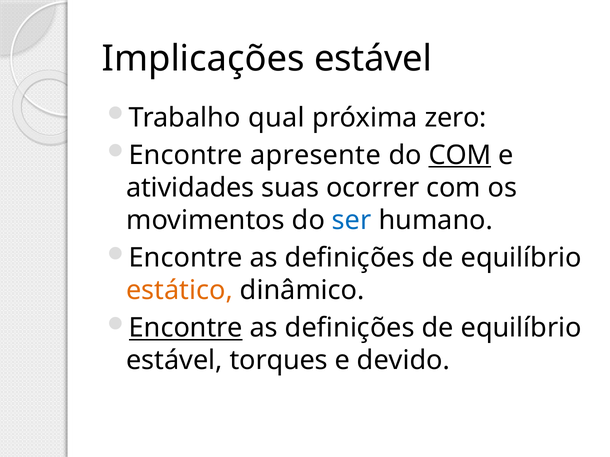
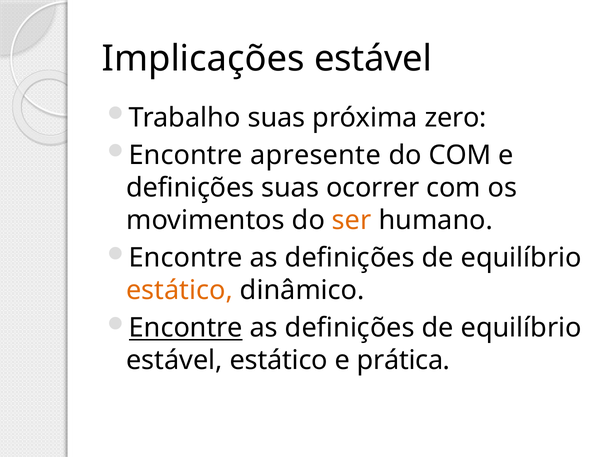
Trabalho qual: qual -> suas
COM at (460, 155) underline: present -> none
atividades at (190, 188): atividades -> definições
ser colour: blue -> orange
estável torques: torques -> estático
devido: devido -> prática
